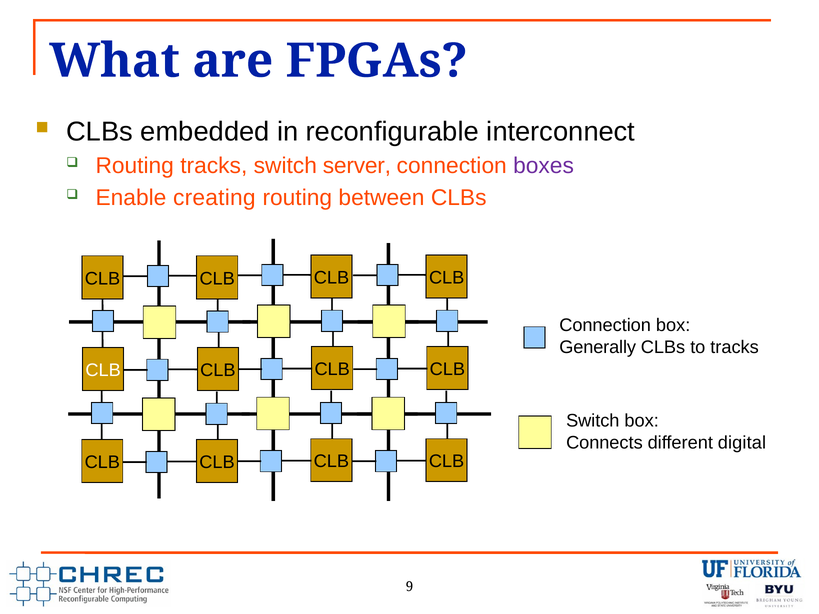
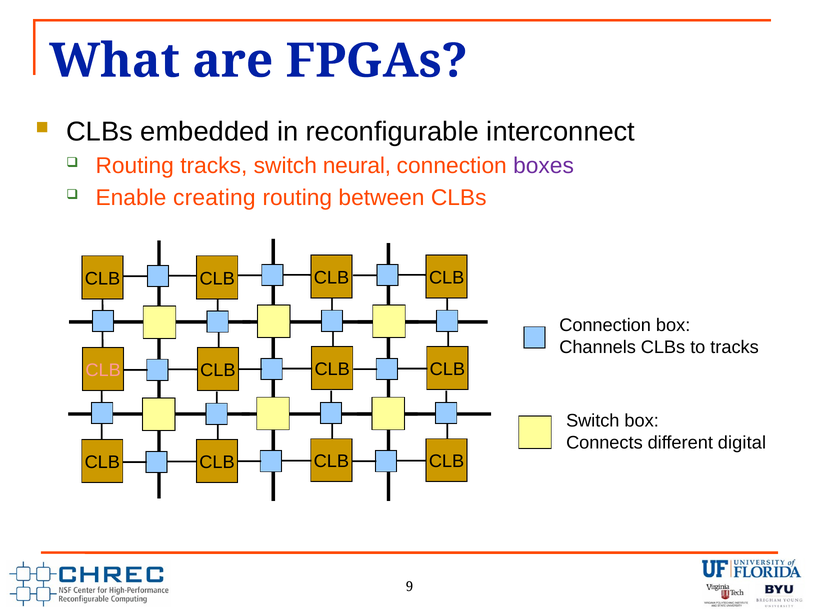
server: server -> neural
Generally: Generally -> Channels
CLB at (103, 370) colour: white -> pink
